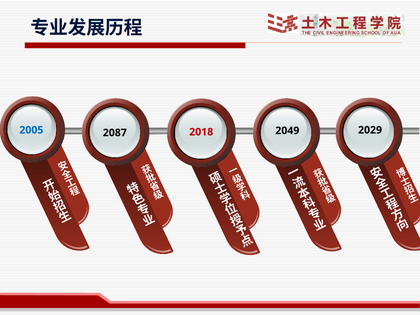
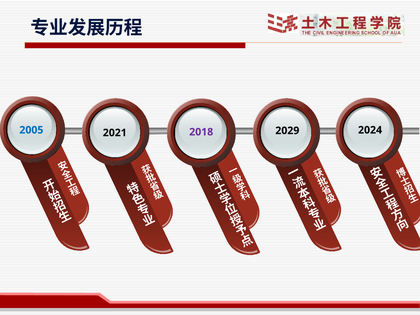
2029: 2029 -> 2024
2049: 2049 -> 2029
2018 colour: red -> purple
2087: 2087 -> 2021
